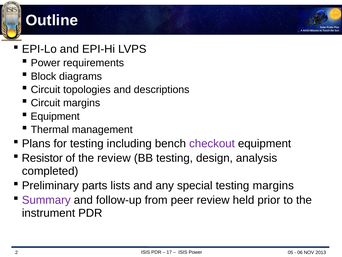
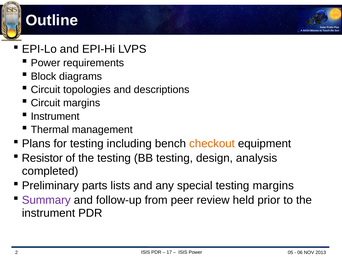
Equipment at (55, 116): Equipment -> Instrument
checkout colour: purple -> orange
the review: review -> testing
